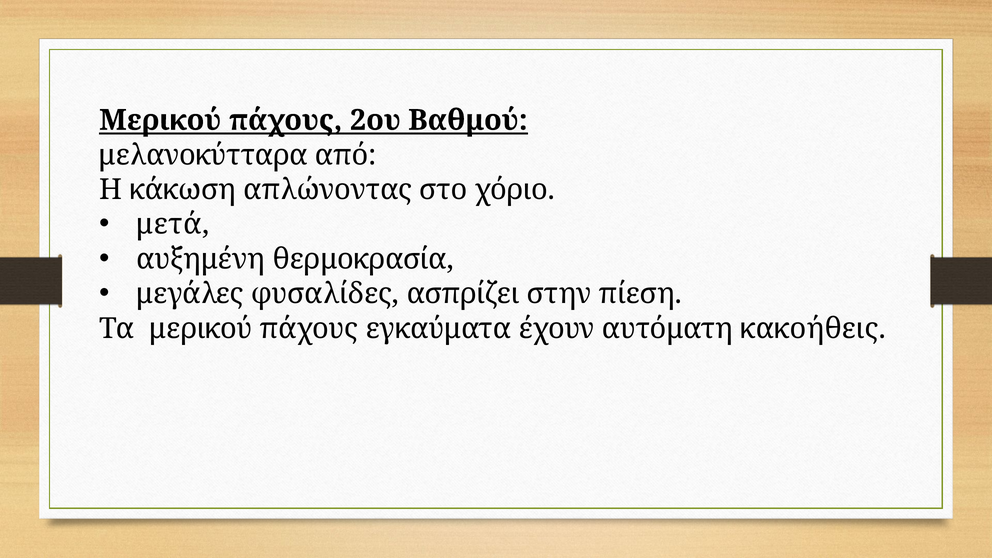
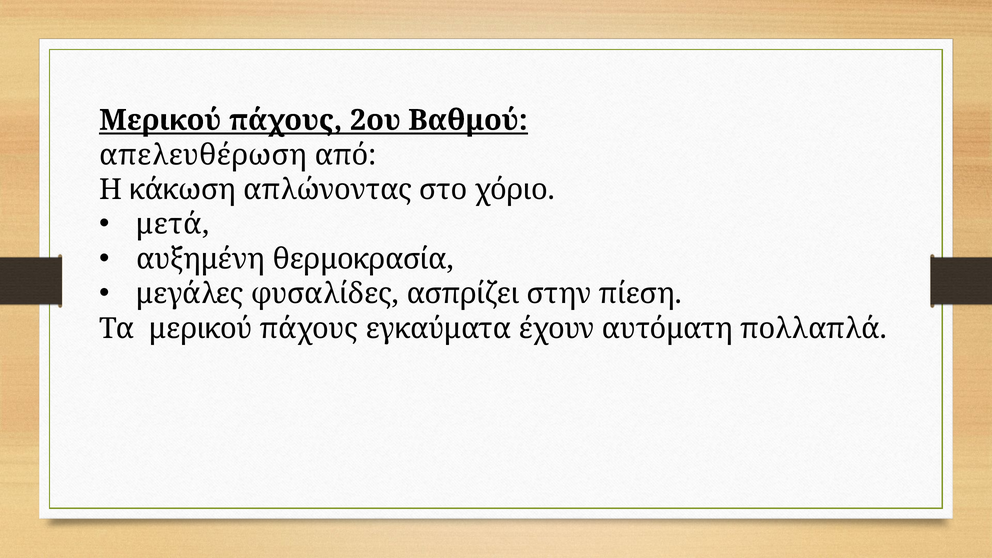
μελανοκύτταρα: μελανοκύτταρα -> απελευθέρωση
κακοήθεις: κακοήθεις -> πολλαπλά
